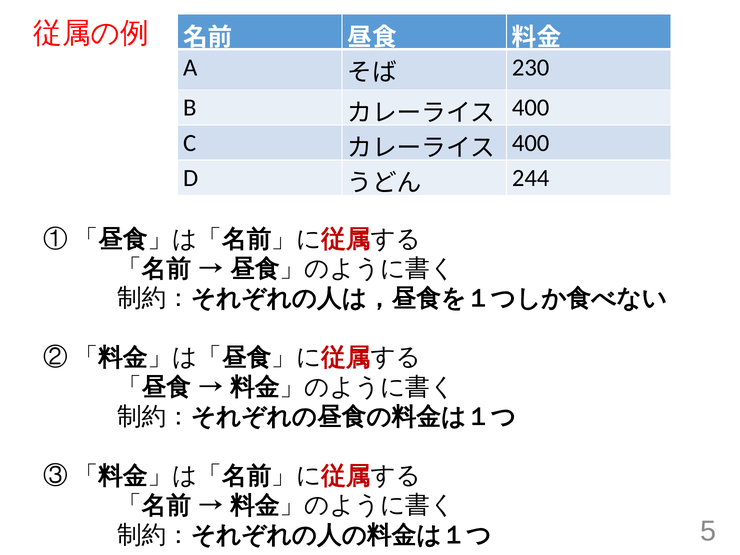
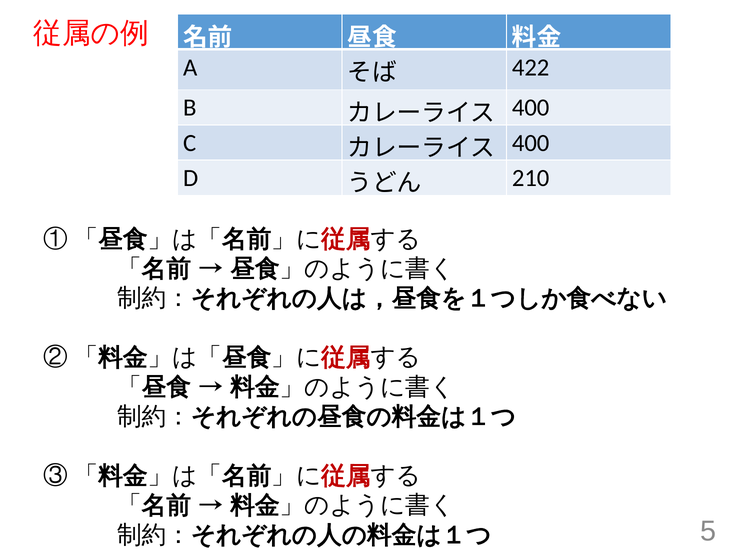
230: 230 -> 422
244: 244 -> 210
